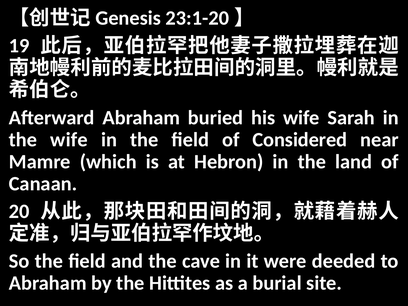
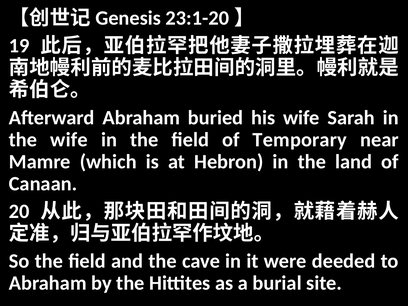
Considered: Considered -> Temporary
